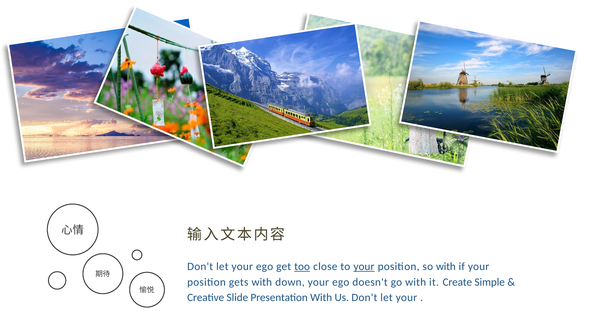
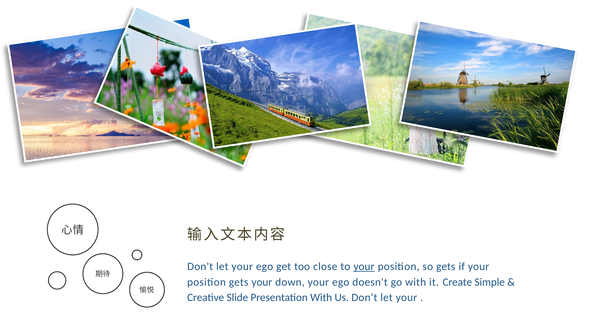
too underline: present -> none
so with: with -> gets
gets with: with -> your
